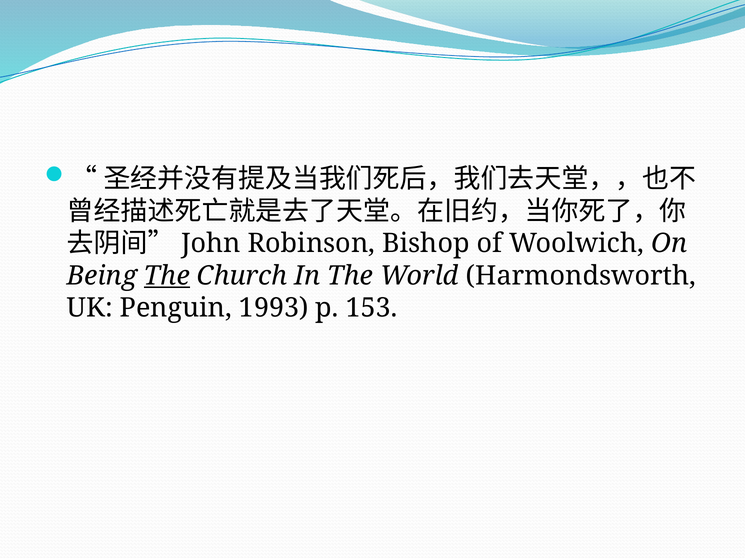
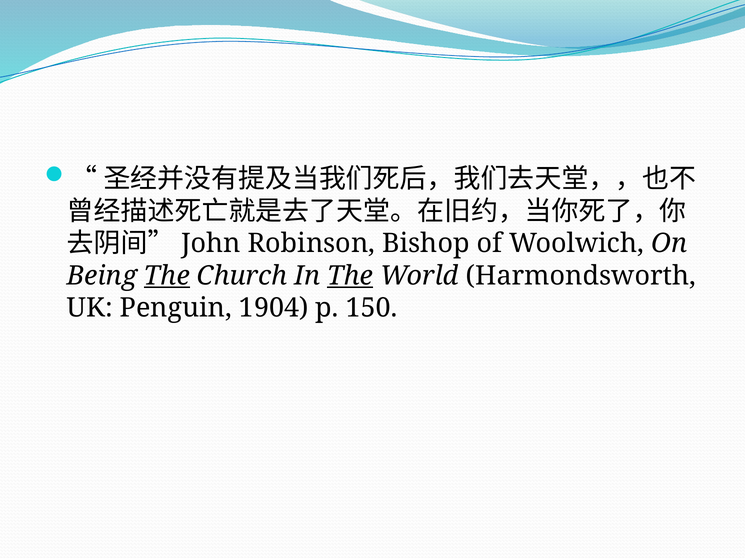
The at (350, 276) underline: none -> present
1993: 1993 -> 1904
153: 153 -> 150
